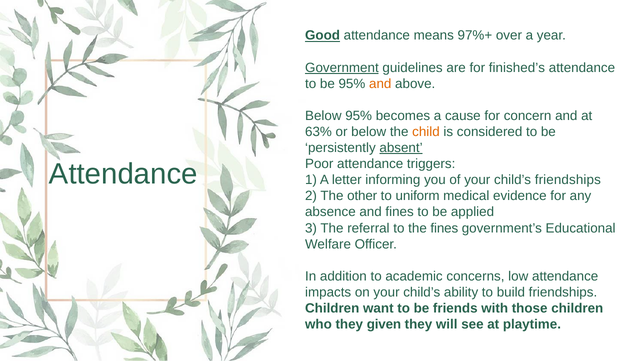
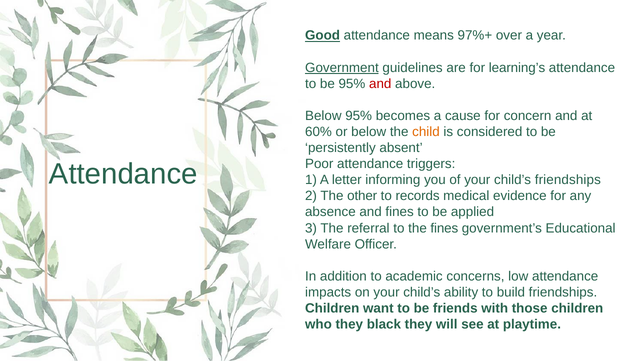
finished’s: finished’s -> learning’s
and at (380, 84) colour: orange -> red
63%: 63% -> 60%
absent underline: present -> none
uniform: uniform -> records
given: given -> black
